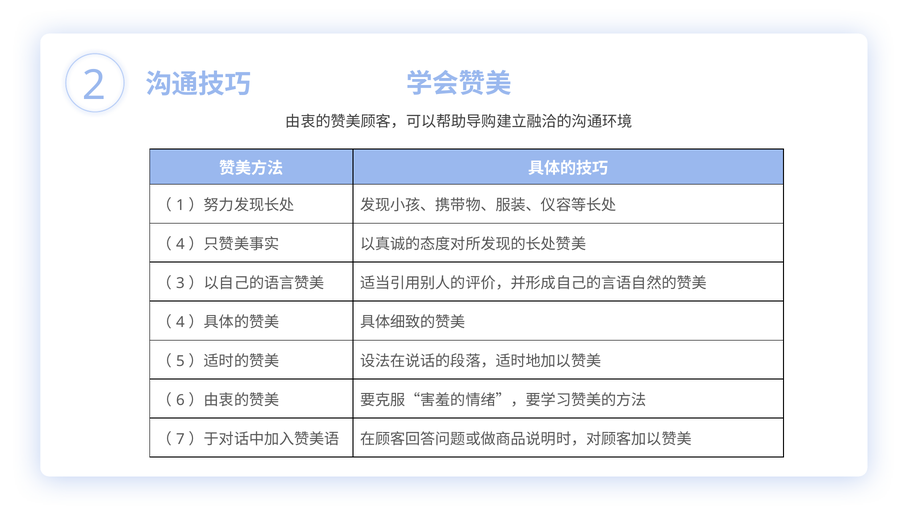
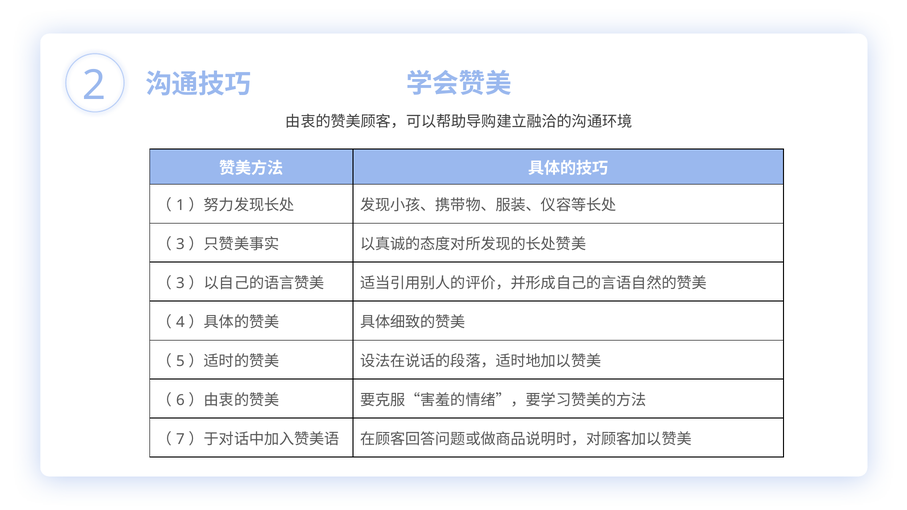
4 at (180, 244): 4 -> 3
